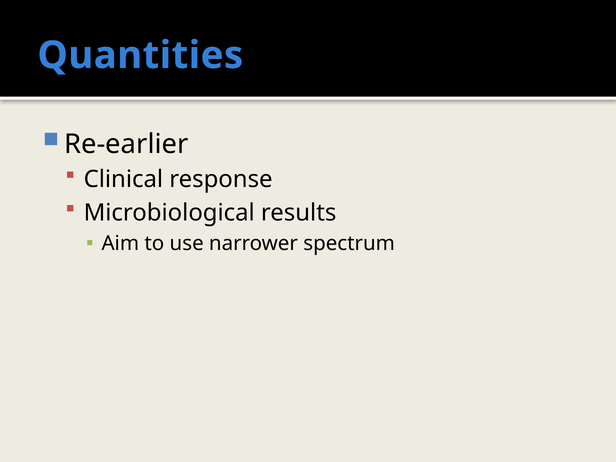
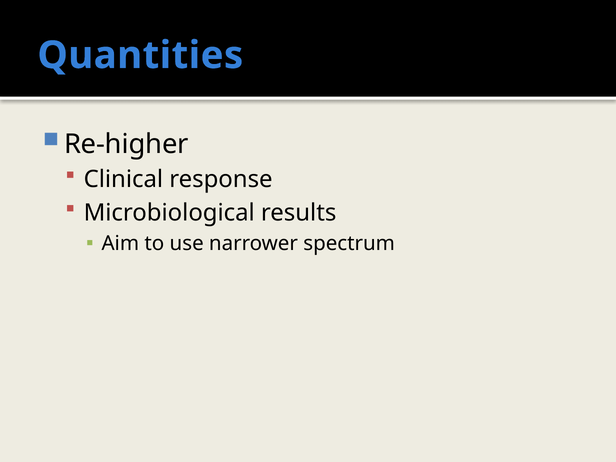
Re-earlier: Re-earlier -> Re-higher
